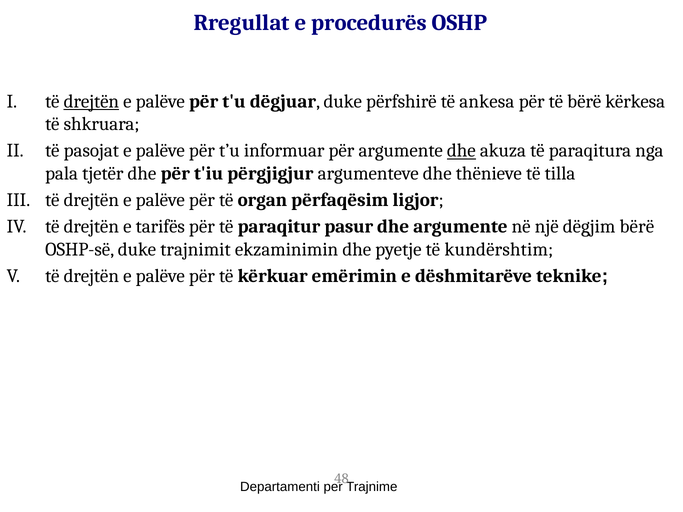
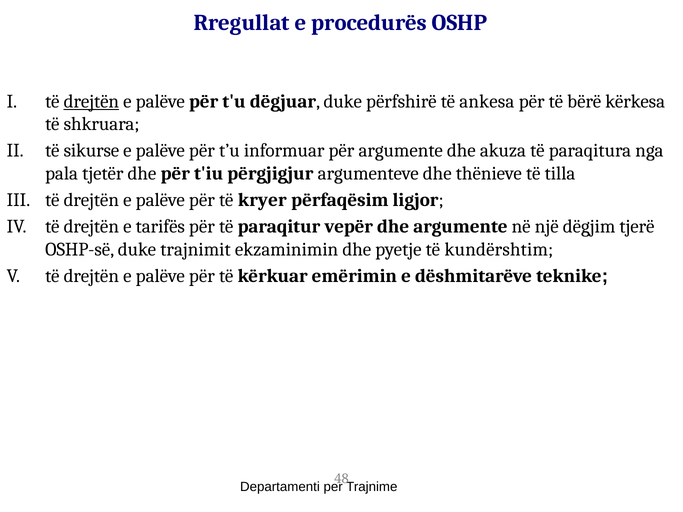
pasojat: pasojat -> sikurse
dhe at (461, 151) underline: present -> none
organ: organ -> kryer
pasur: pasur -> vepër
dëgjim bërë: bërë -> tjerë
